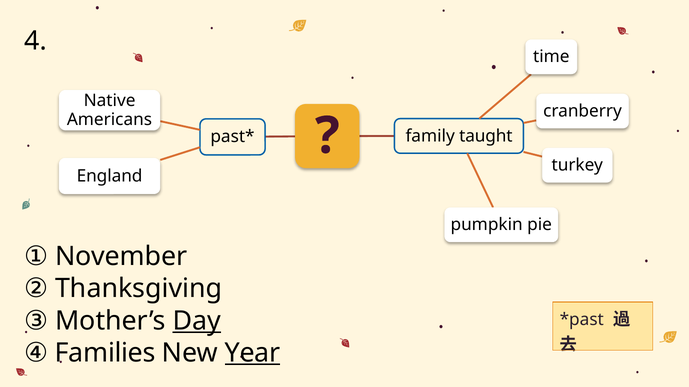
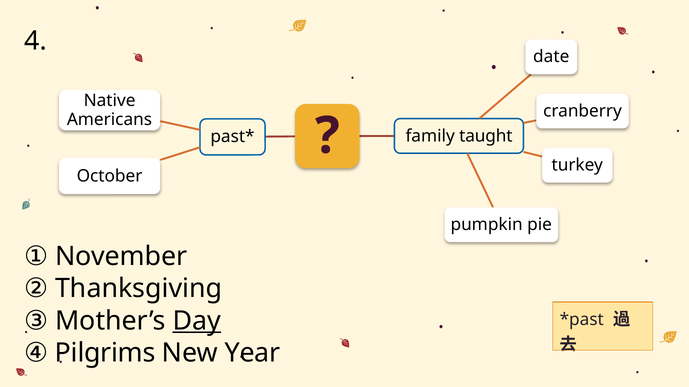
time: time -> date
England: England -> October
Families: Families -> Pilgrims
Year underline: present -> none
